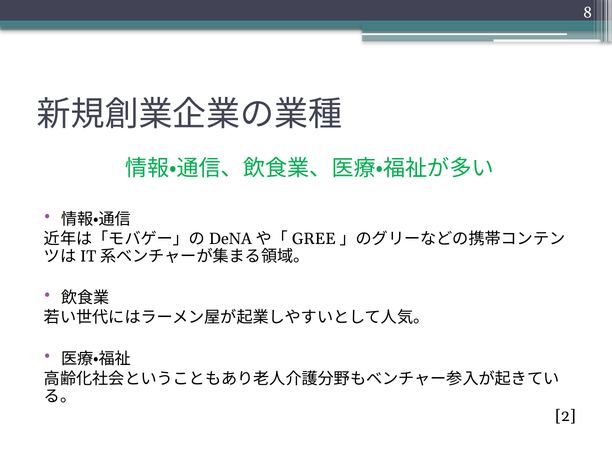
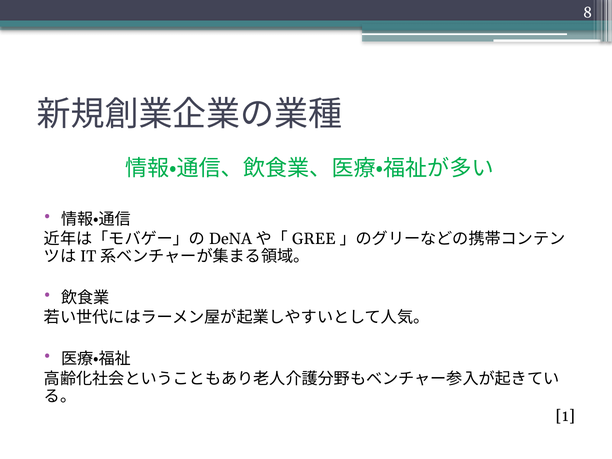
2: 2 -> 1
